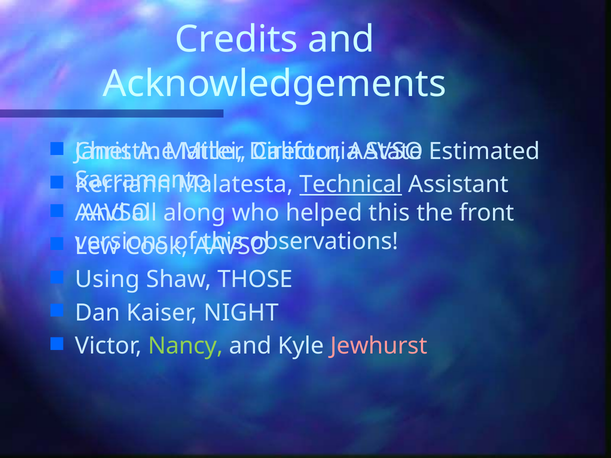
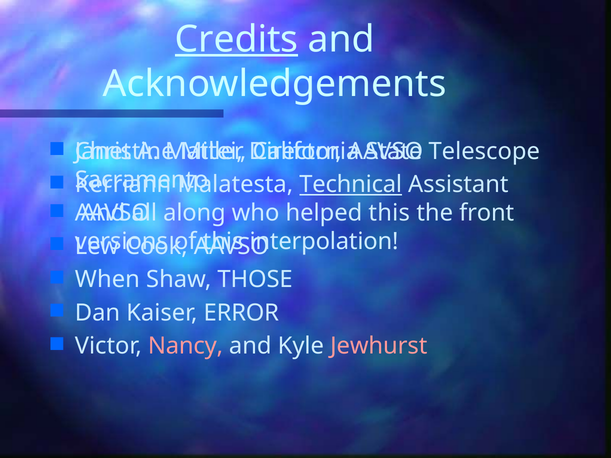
Credits underline: none -> present
Estimated: Estimated -> Telescope
observations: observations -> interpolation
Using: Using -> When
NIGHT: NIGHT -> ERROR
Nancy colour: light green -> pink
